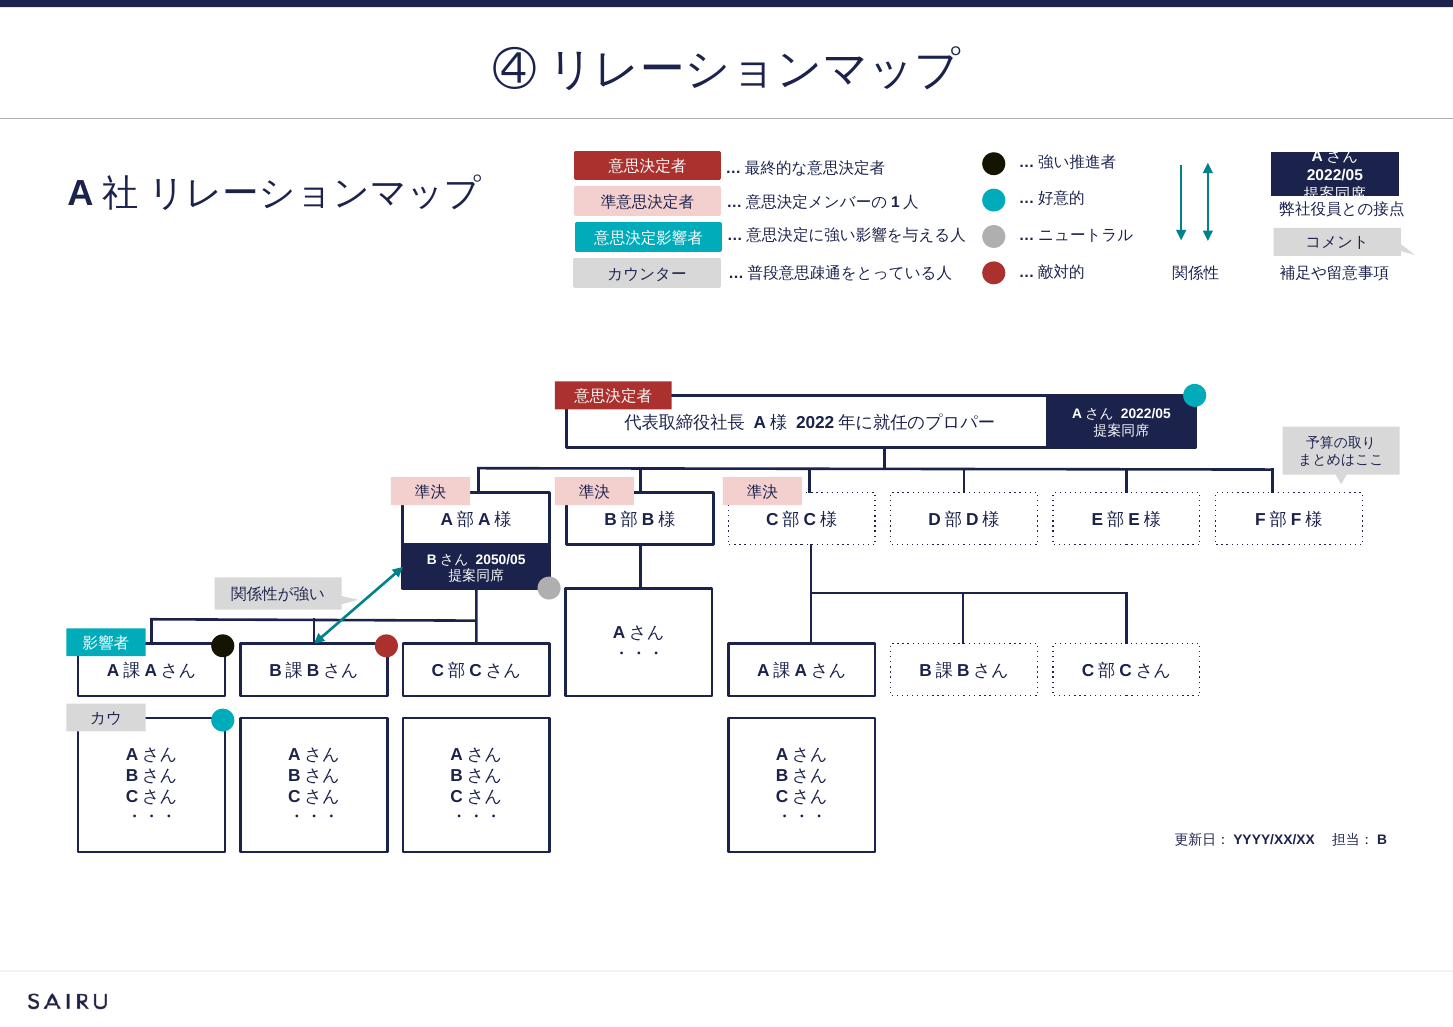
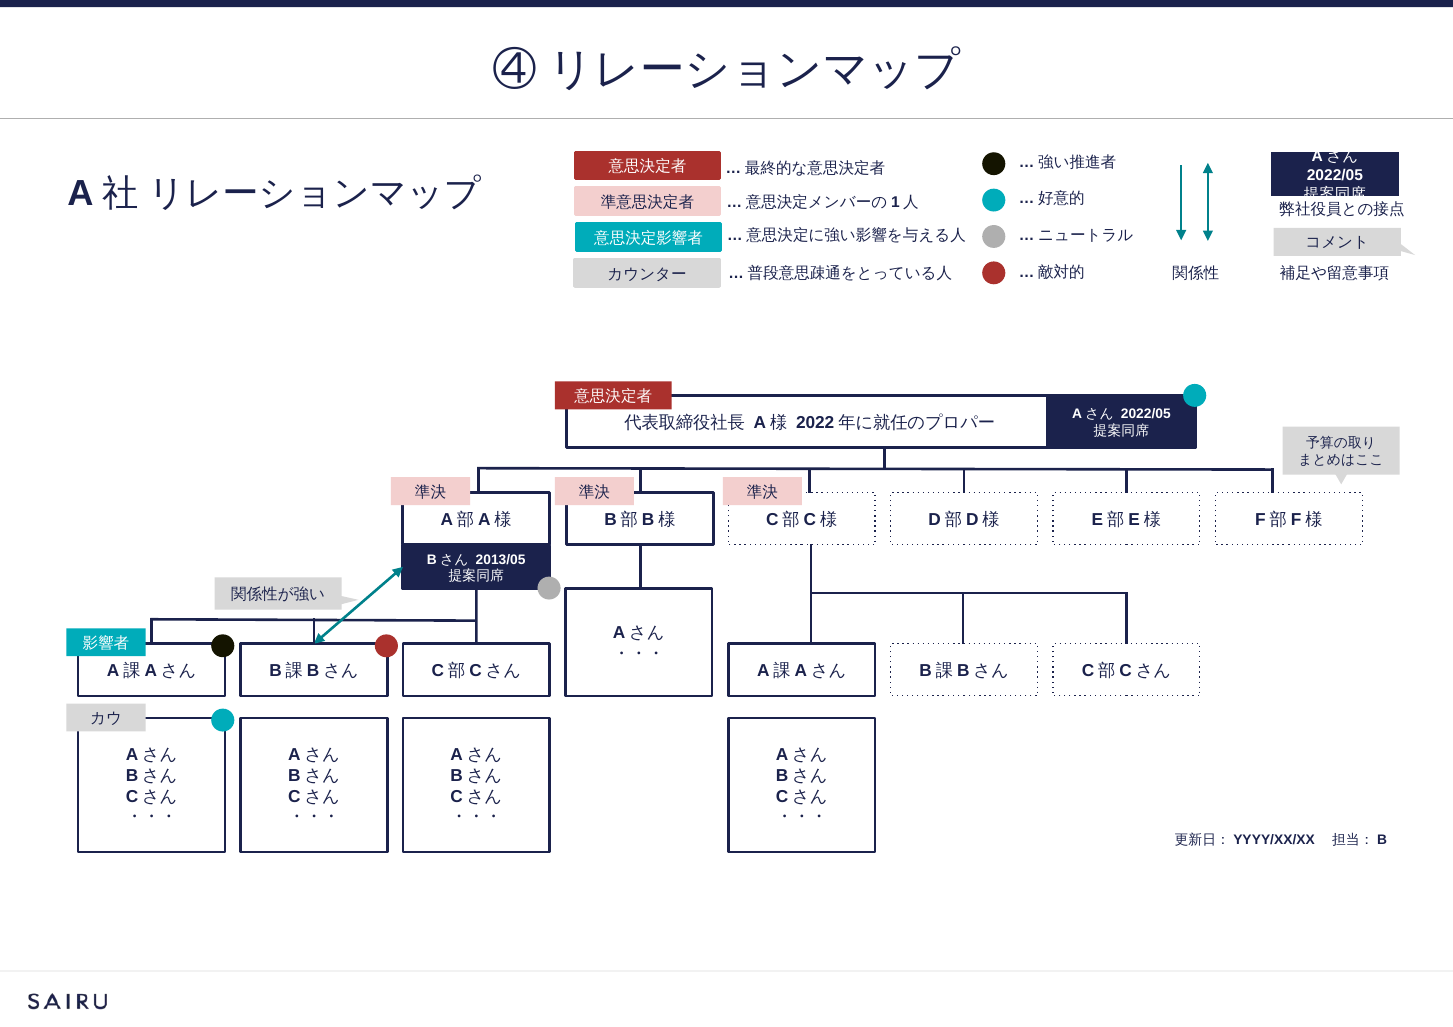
2050/05: 2050/05 -> 2013/05
